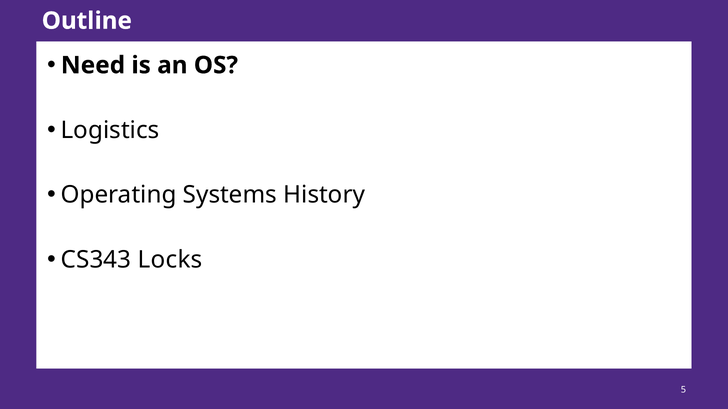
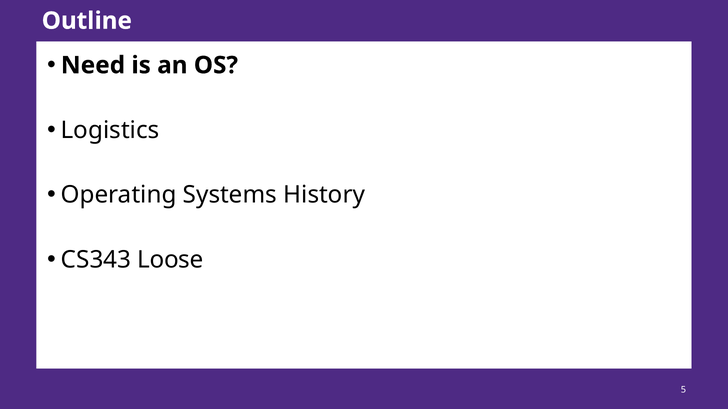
Locks: Locks -> Loose
